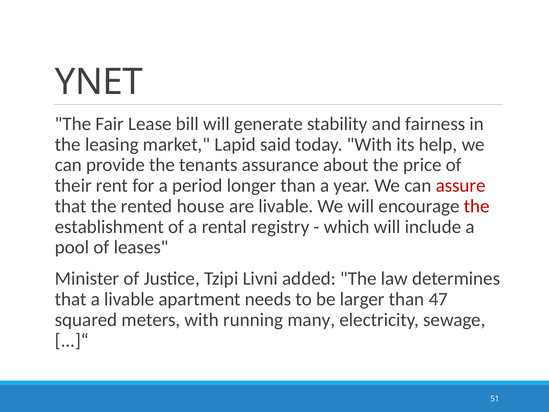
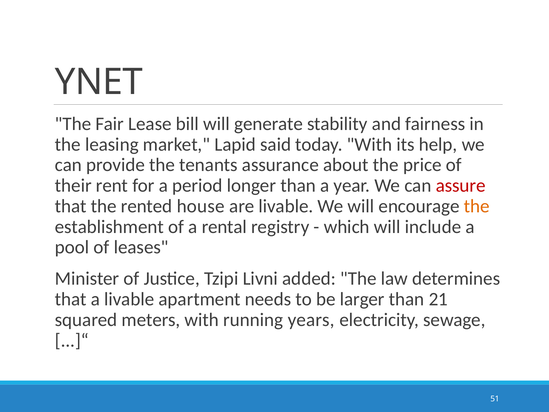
the at (477, 206) colour: red -> orange
47: 47 -> 21
many: many -> years
